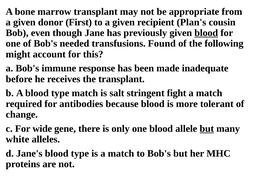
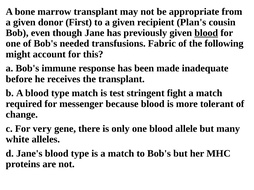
Found: Found -> Fabric
salt: salt -> test
antibodies: antibodies -> messenger
wide: wide -> very
but at (207, 129) underline: present -> none
